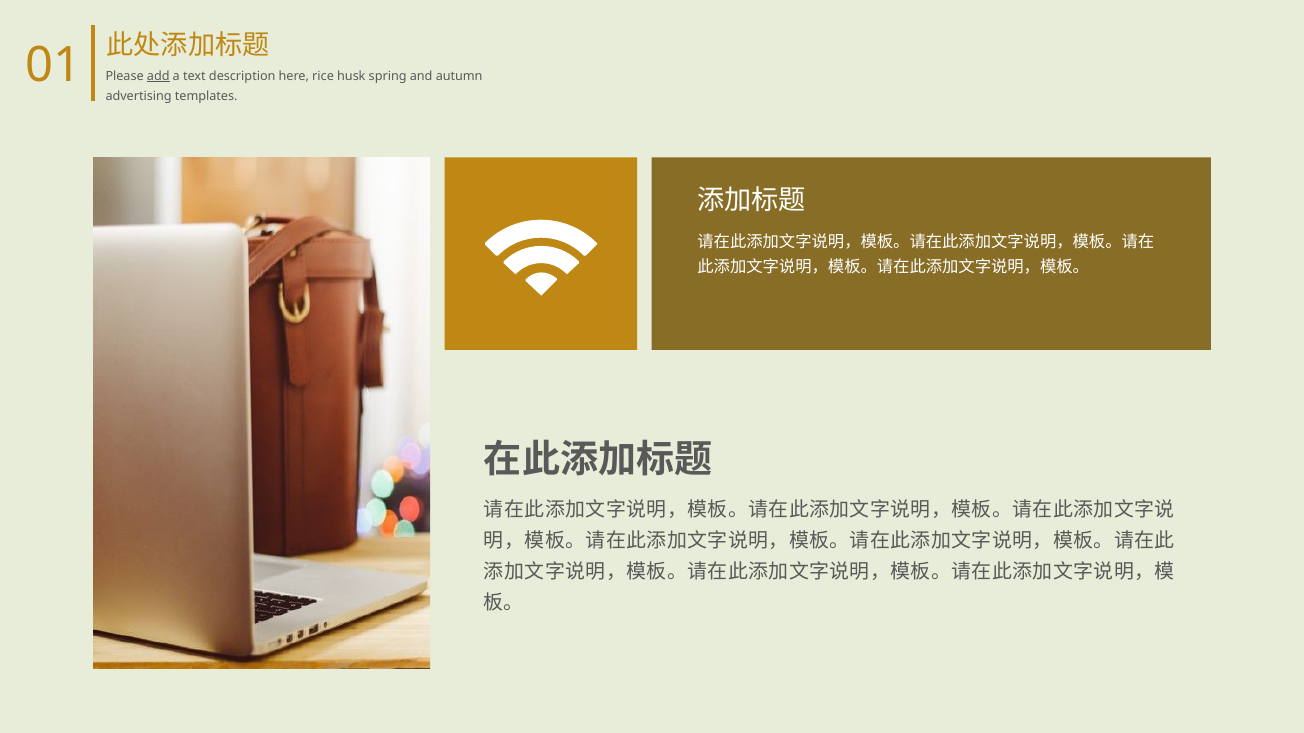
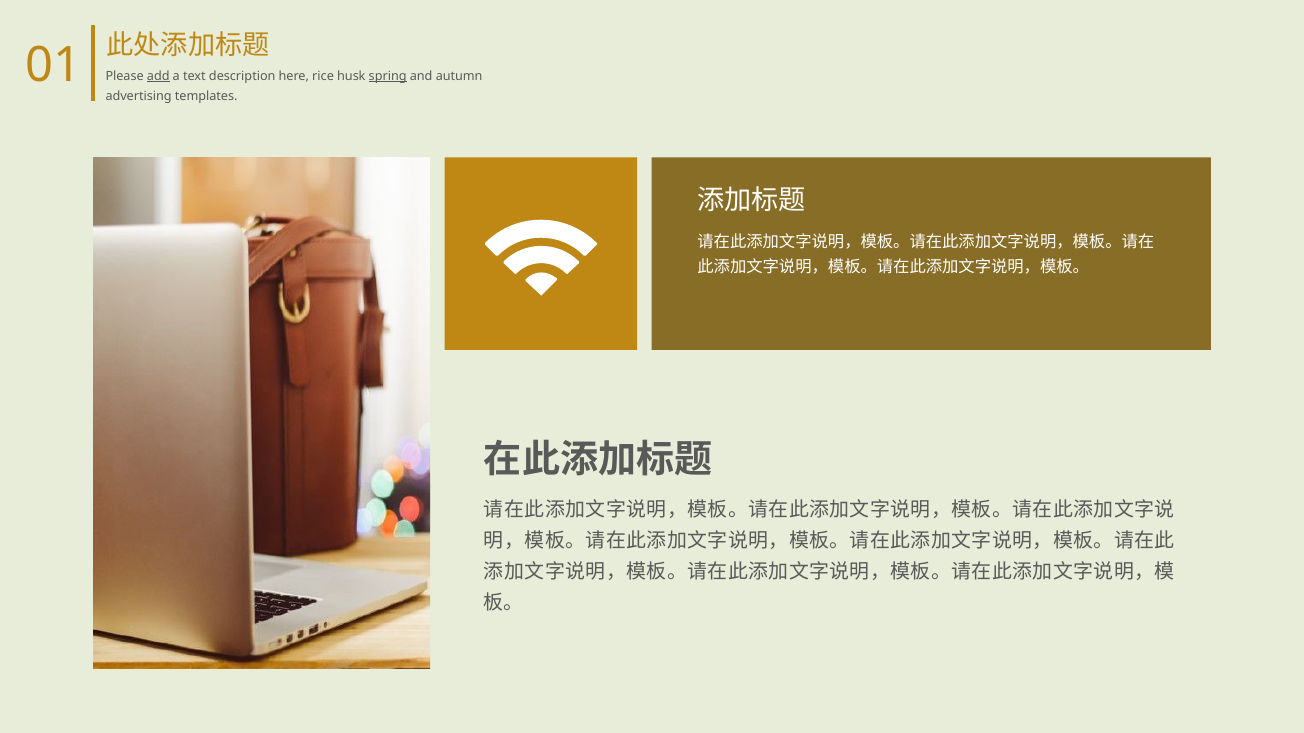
spring underline: none -> present
